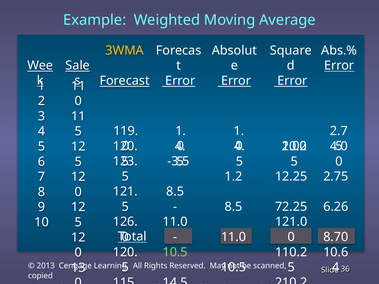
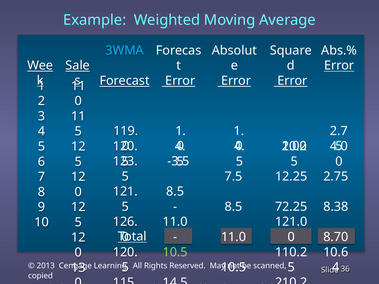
3WMA colour: yellow -> light blue
1.2: 1.2 -> 7.5
6.26: 6.26 -> 8.38
